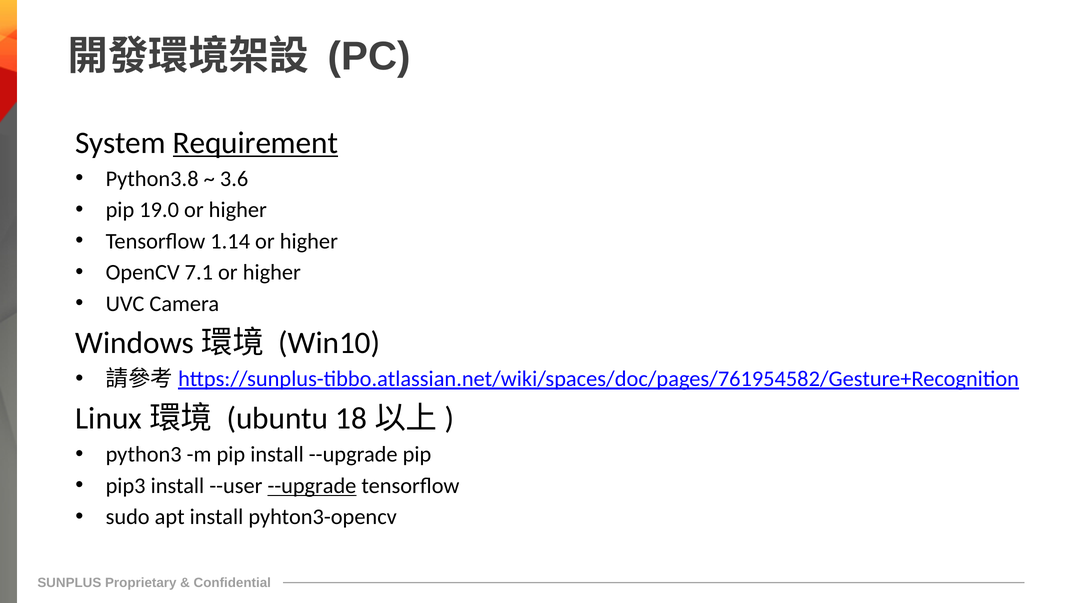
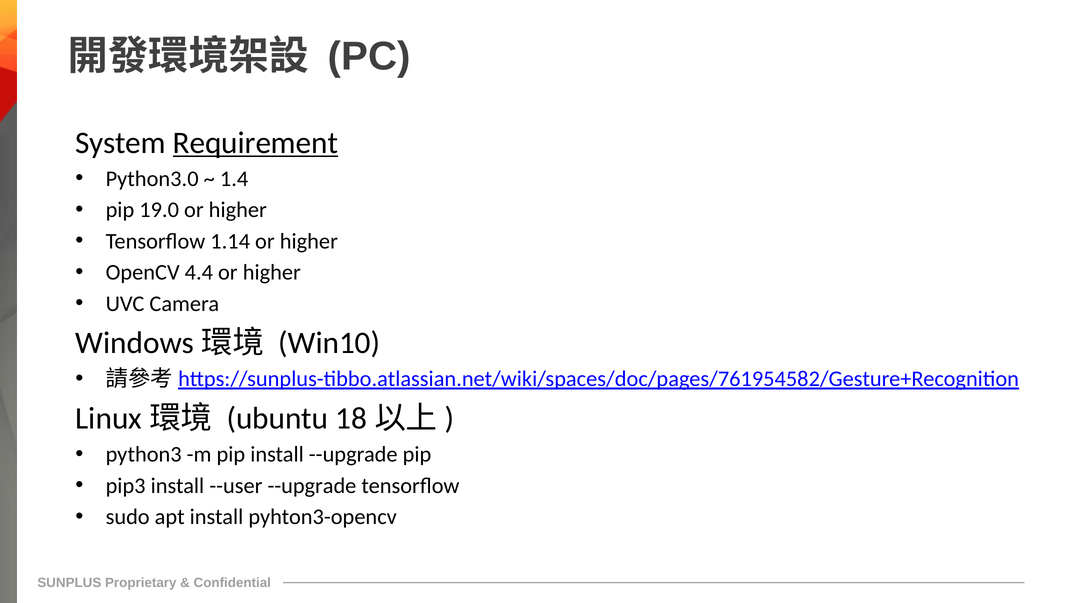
Python3.8: Python3.8 -> Python3.0
3.6: 3.6 -> 1.4
7.1: 7.1 -> 4.4
--upgrade at (312, 486) underline: present -> none
